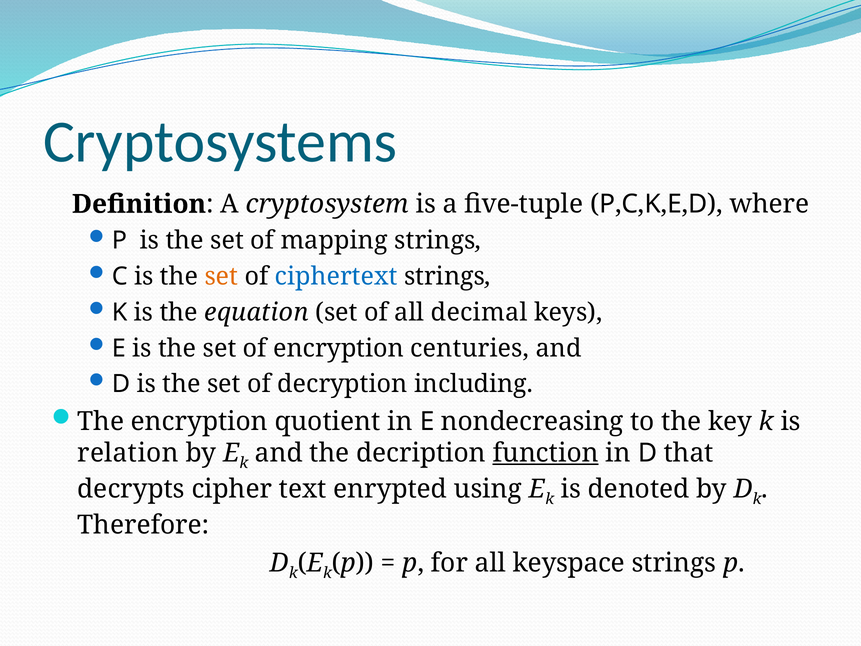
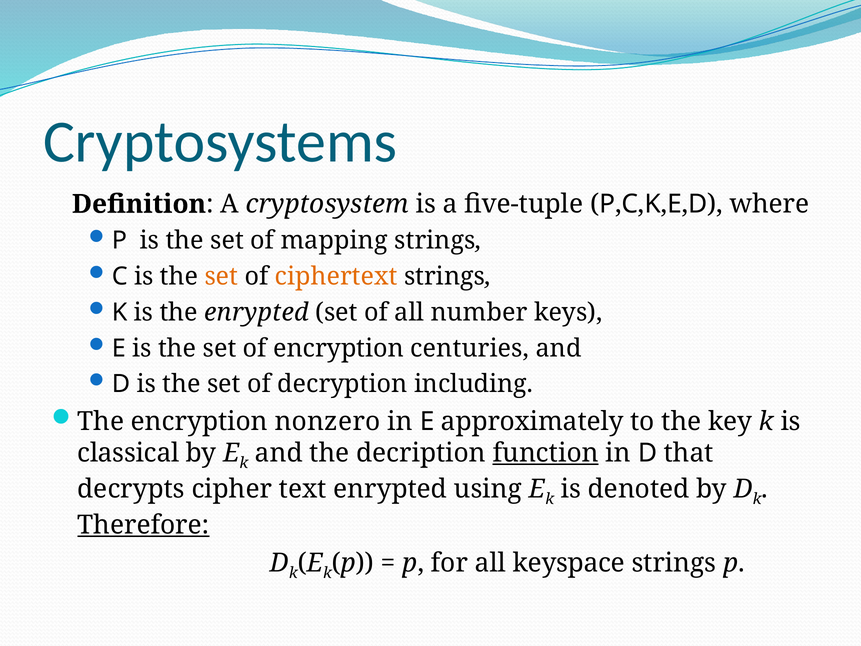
ciphertext colour: blue -> orange
the equation: equation -> enrypted
decimal: decimal -> number
quotient: quotient -> nonzero
nondecreasing: nondecreasing -> approximately
relation: relation -> classical
Therefore underline: none -> present
